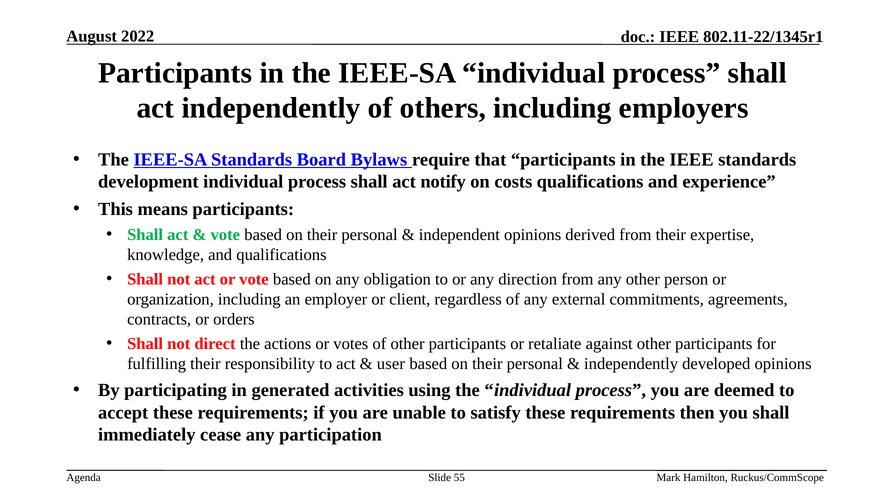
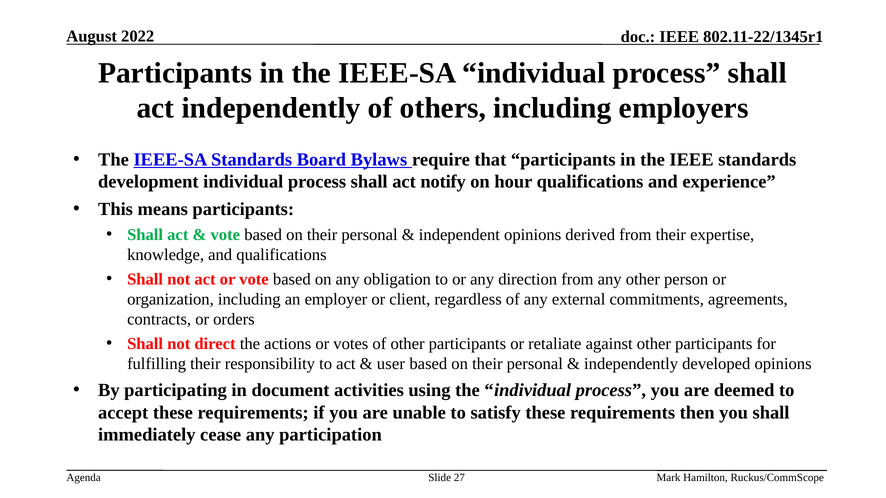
costs: costs -> hour
generated: generated -> document
55: 55 -> 27
